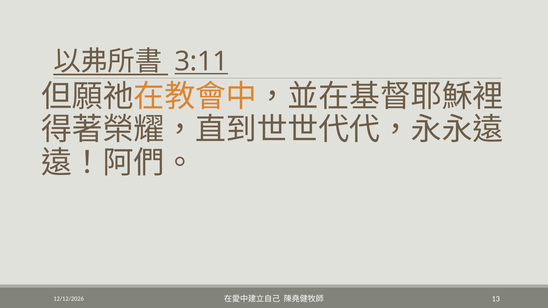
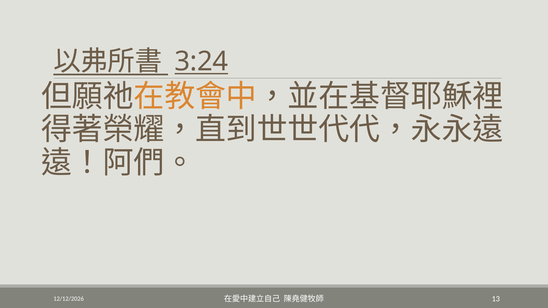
3:11: 3:11 -> 3:24
